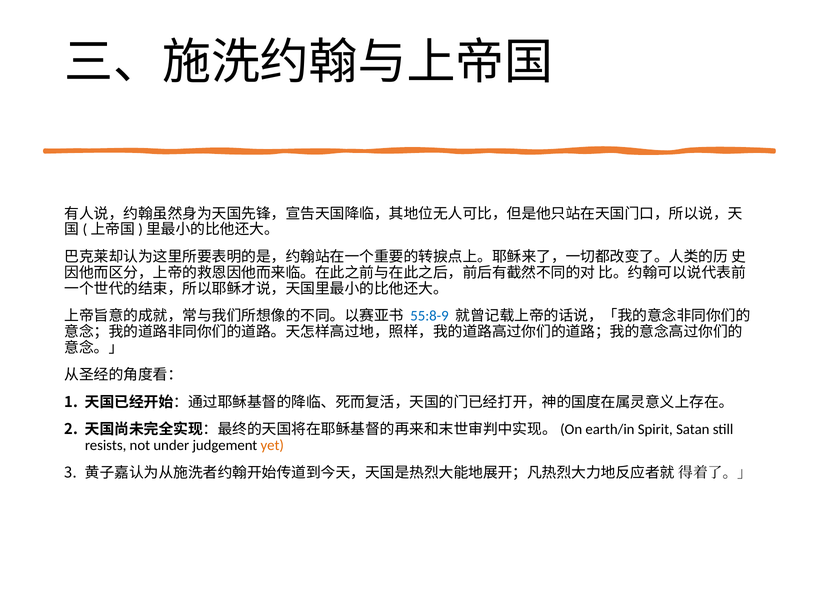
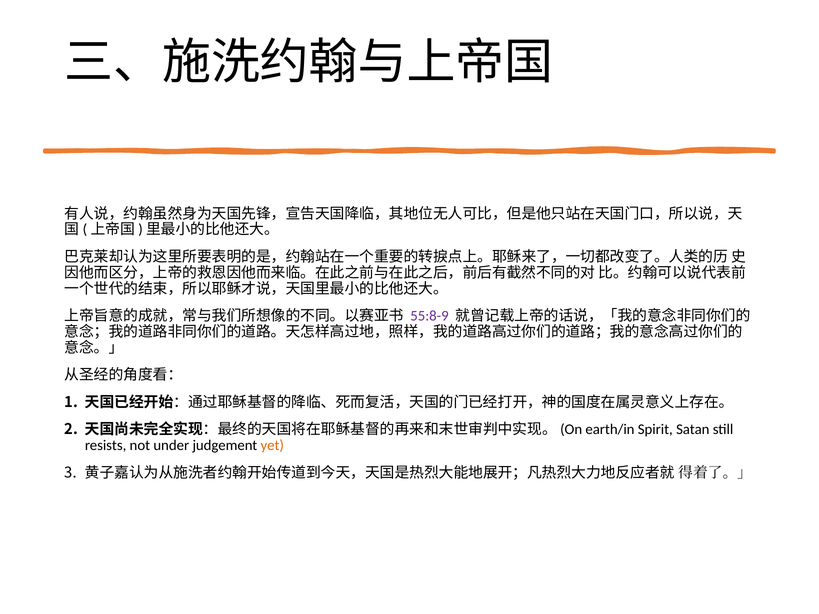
55:8-9 colour: blue -> purple
